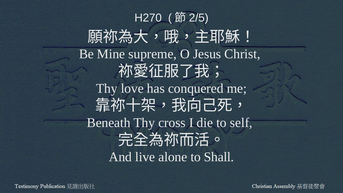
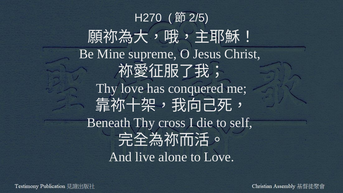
to Shall: Shall -> Love
